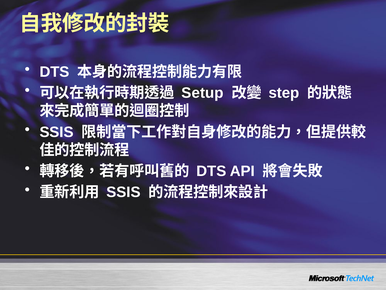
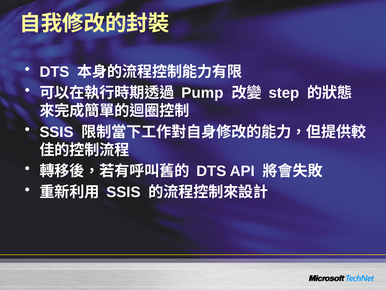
Setup: Setup -> Pump
